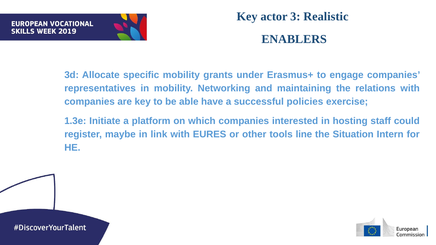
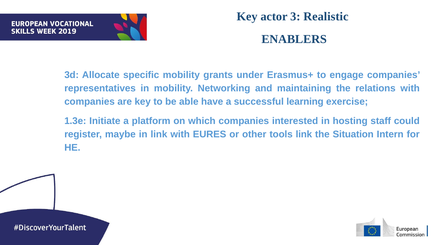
policies: policies -> learning
tools line: line -> link
